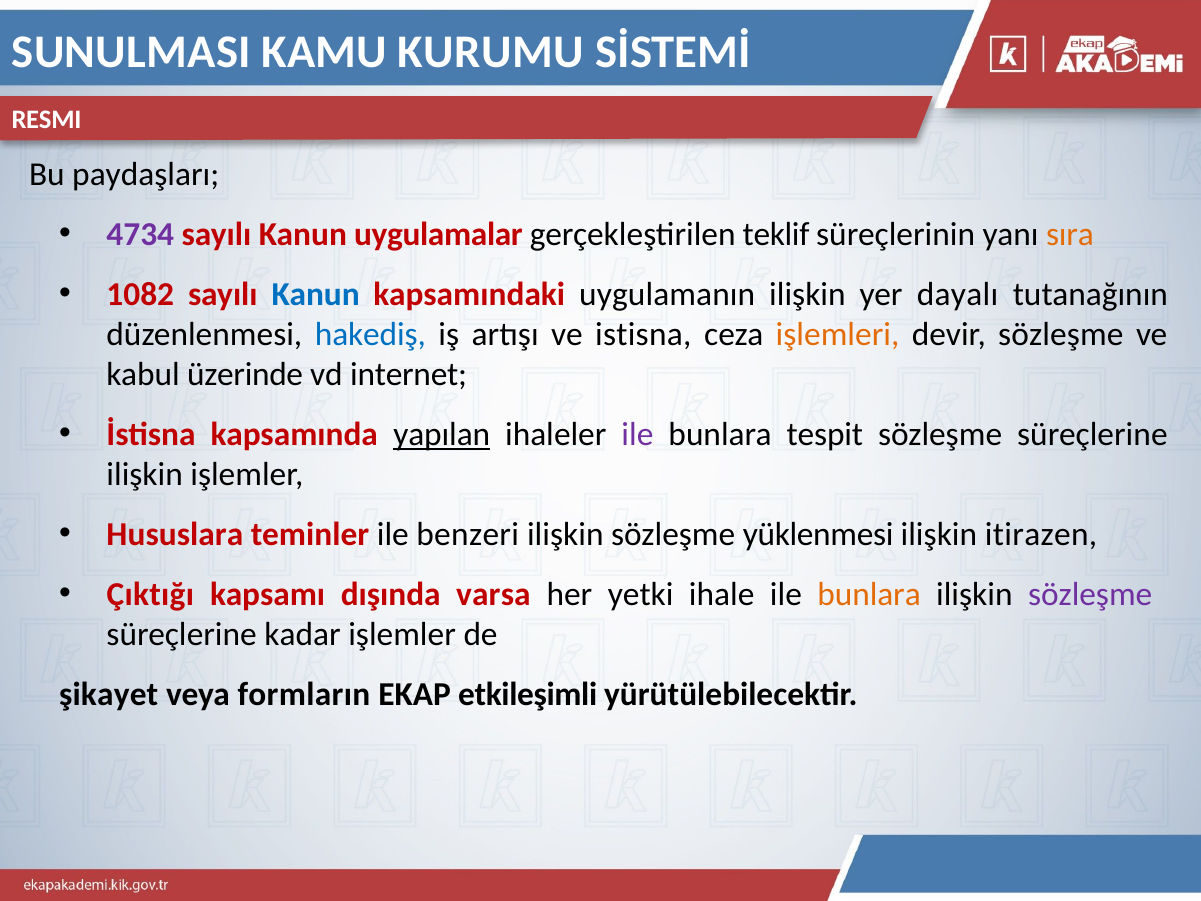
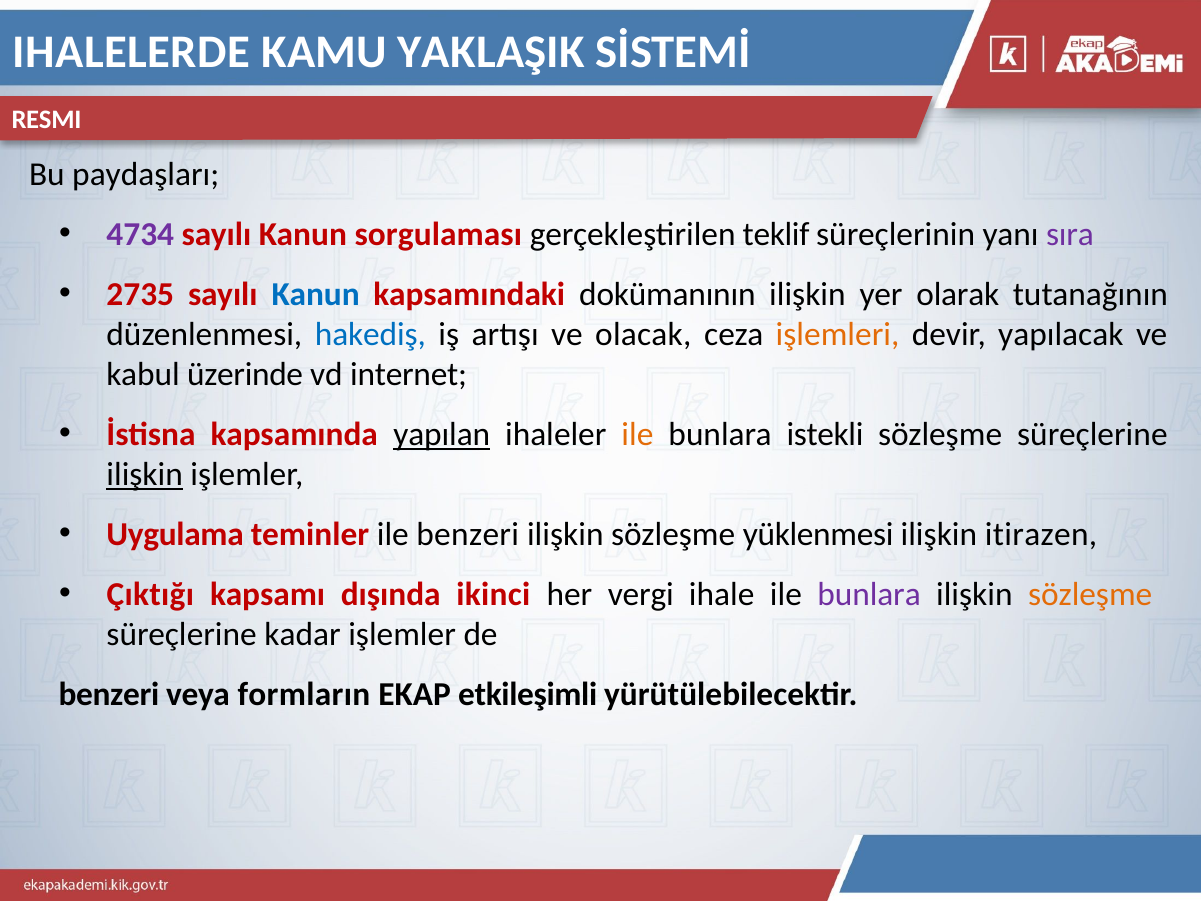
SUNULMASI: SUNULMASI -> IHALELERDE
KURUMU: KURUMU -> YAKLAŞIK
uygulamalar: uygulamalar -> sorgulaması
sıra colour: orange -> purple
1082: 1082 -> 2735
uygulamanın: uygulamanın -> dokümanının
dayalı: dayalı -> olarak
istisna: istisna -> olacak
devir sözleşme: sözleşme -> yapılacak
ile at (637, 434) colour: purple -> orange
tespit: tespit -> istekli
ilişkin at (145, 474) underline: none -> present
Hususlara: Hususlara -> Uygulama
varsa: varsa -> ikinci
yetki: yetki -> vergi
bunlara at (869, 595) colour: orange -> purple
sözleşme at (1090, 595) colour: purple -> orange
şikayet at (109, 695): şikayet -> benzeri
